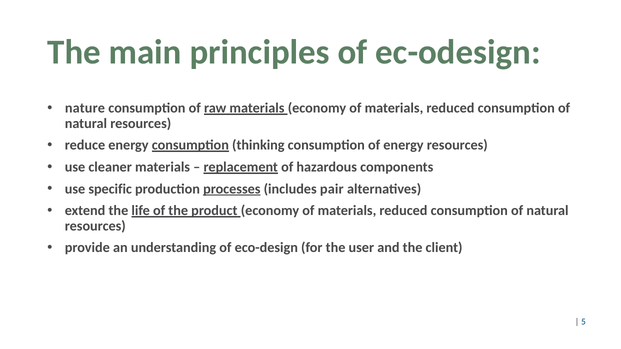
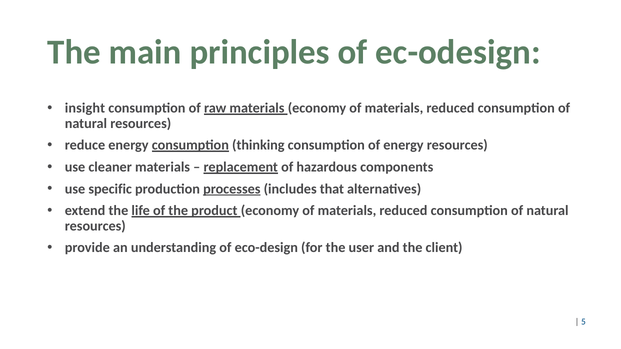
nature: nature -> insight
pair: pair -> that
